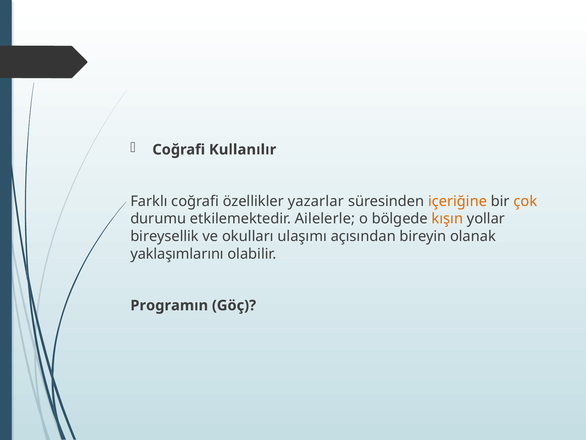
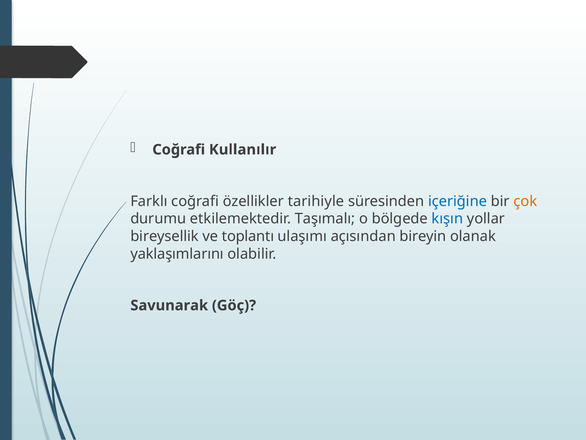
yazarlar: yazarlar -> tarihiyle
içeriğine colour: orange -> blue
Ailelerle: Ailelerle -> Taşımalı
kışın colour: orange -> blue
okulları: okulları -> toplantı
Programın: Programın -> Savunarak
